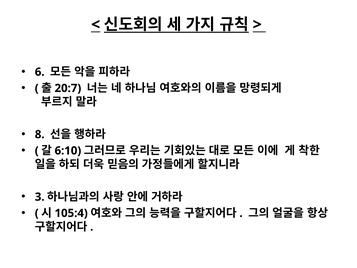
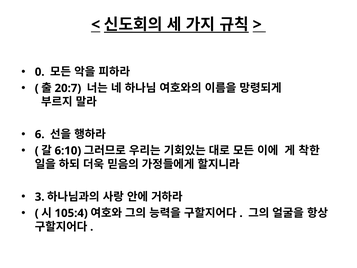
6: 6 -> 0
8: 8 -> 6
